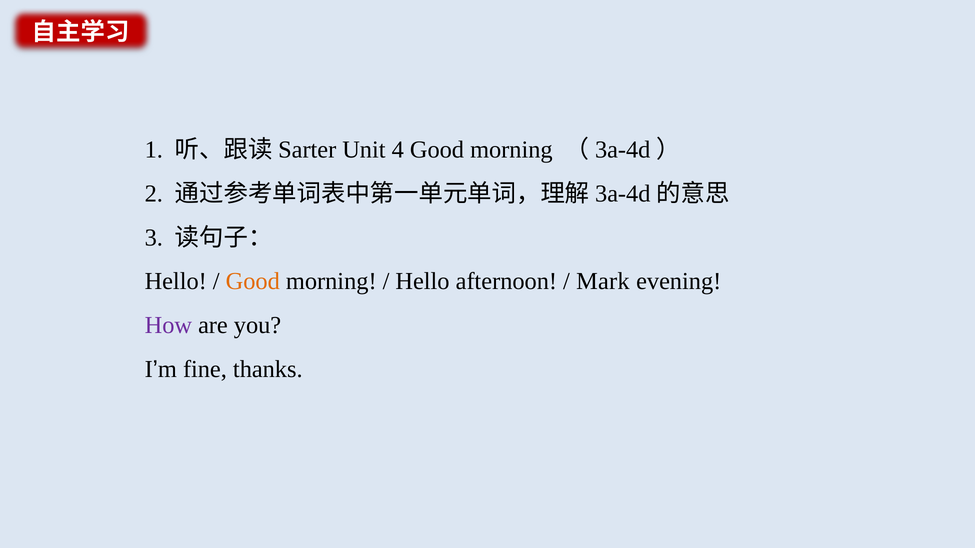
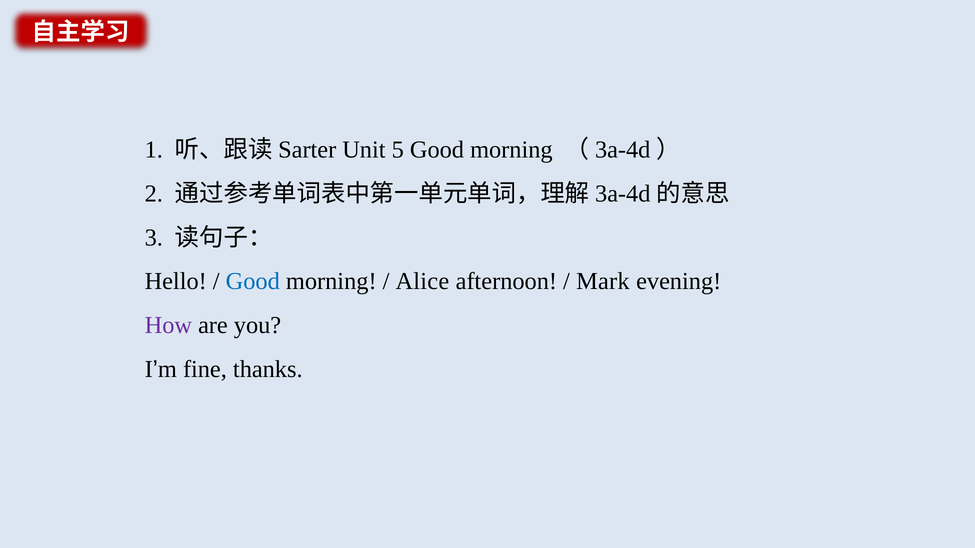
4: 4 -> 5
Good at (253, 282) colour: orange -> blue
Hello at (422, 282): Hello -> Alice
